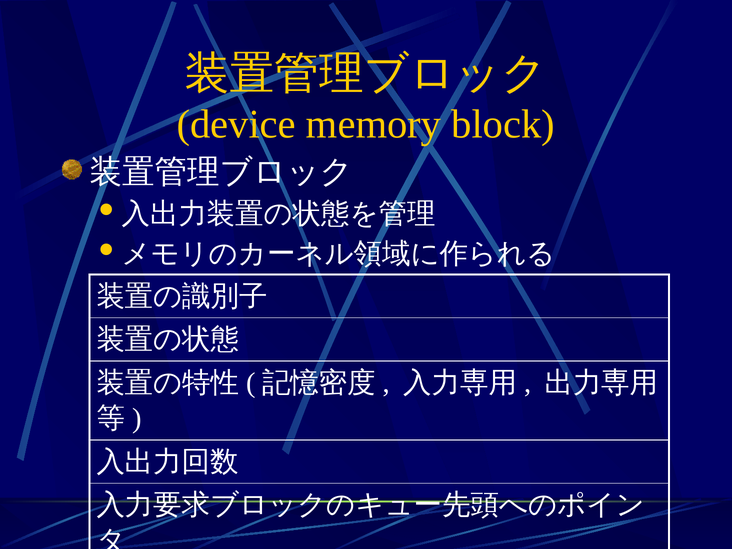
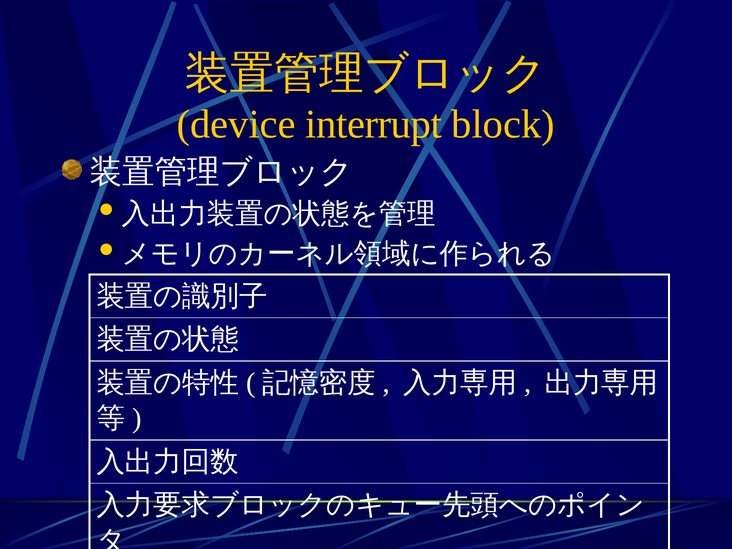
memory: memory -> interrupt
